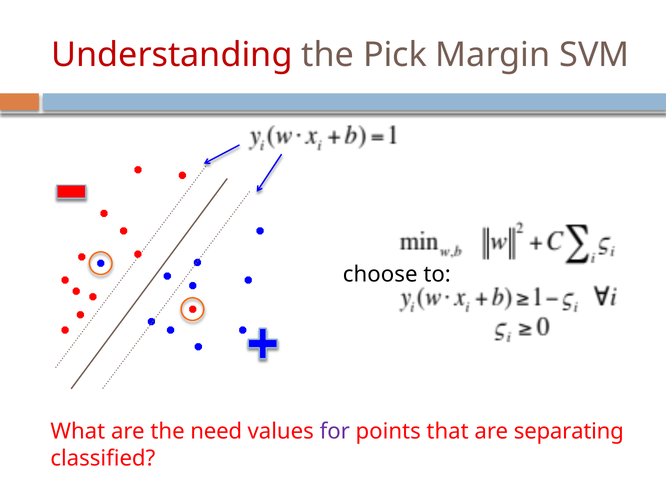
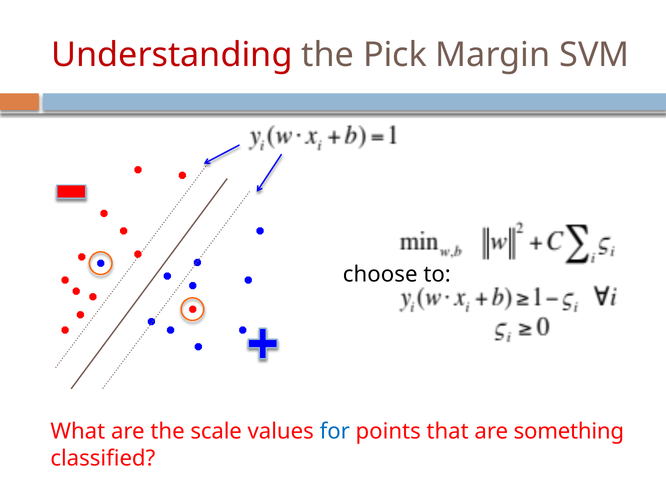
need: need -> scale
for colour: purple -> blue
separating: separating -> something
